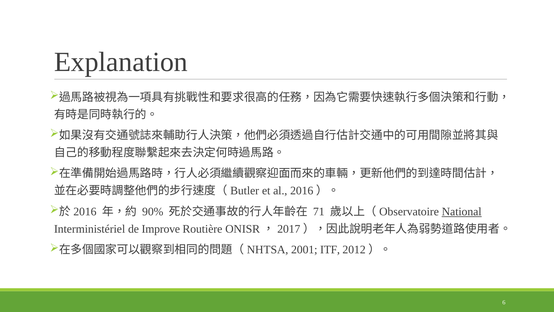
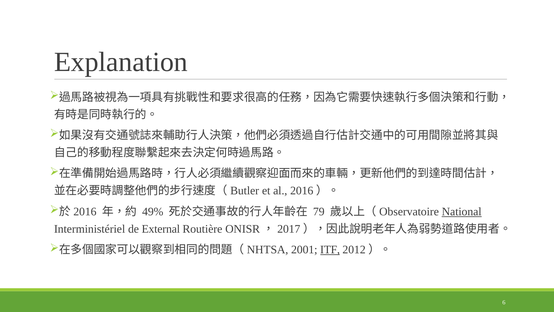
90%: 90% -> 49%
71: 71 -> 79
Improve: Improve -> External
ITF underline: none -> present
